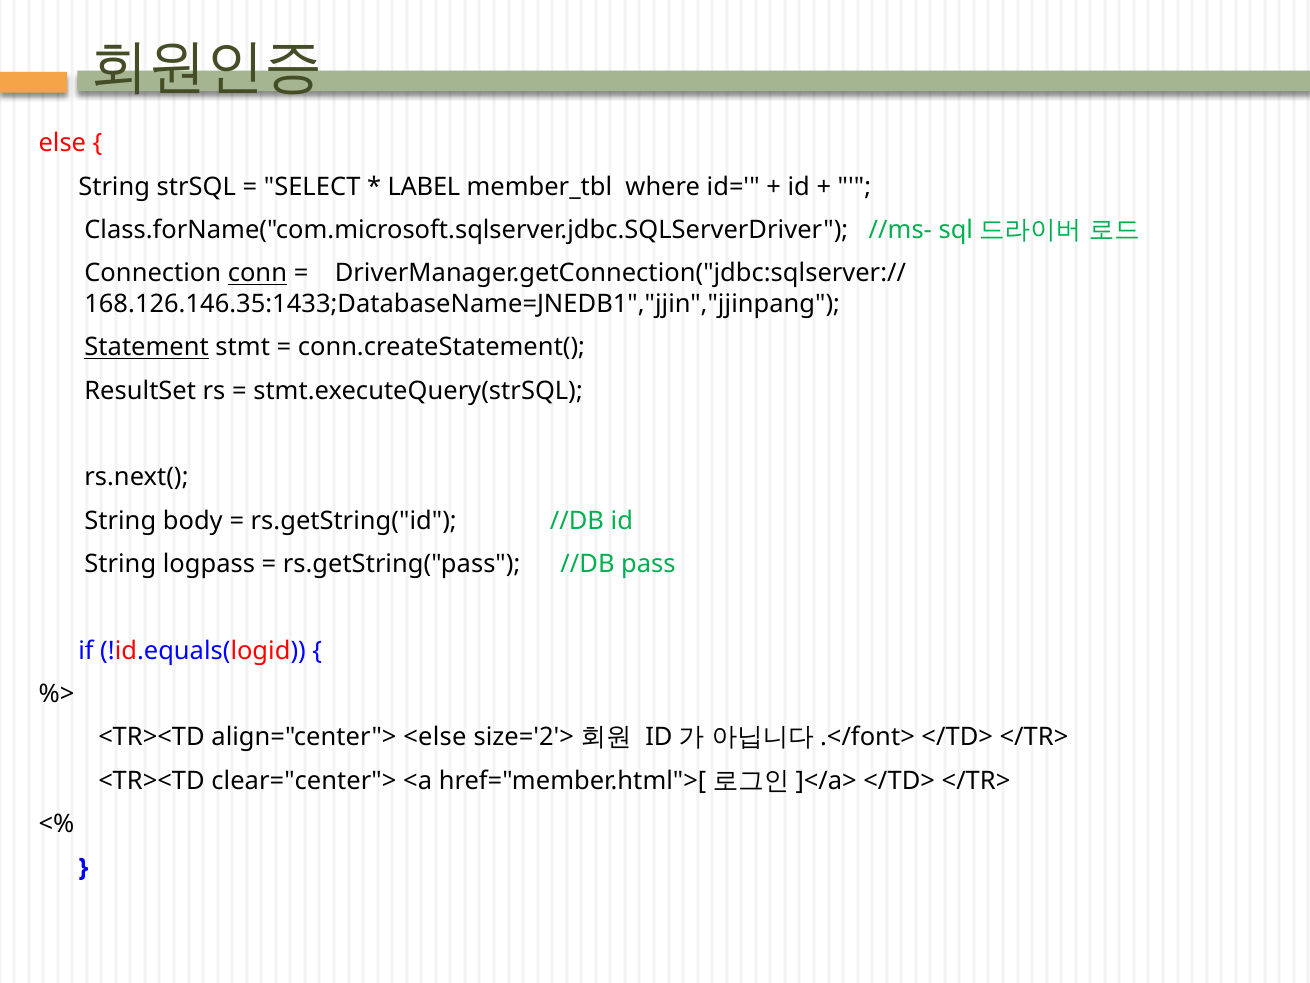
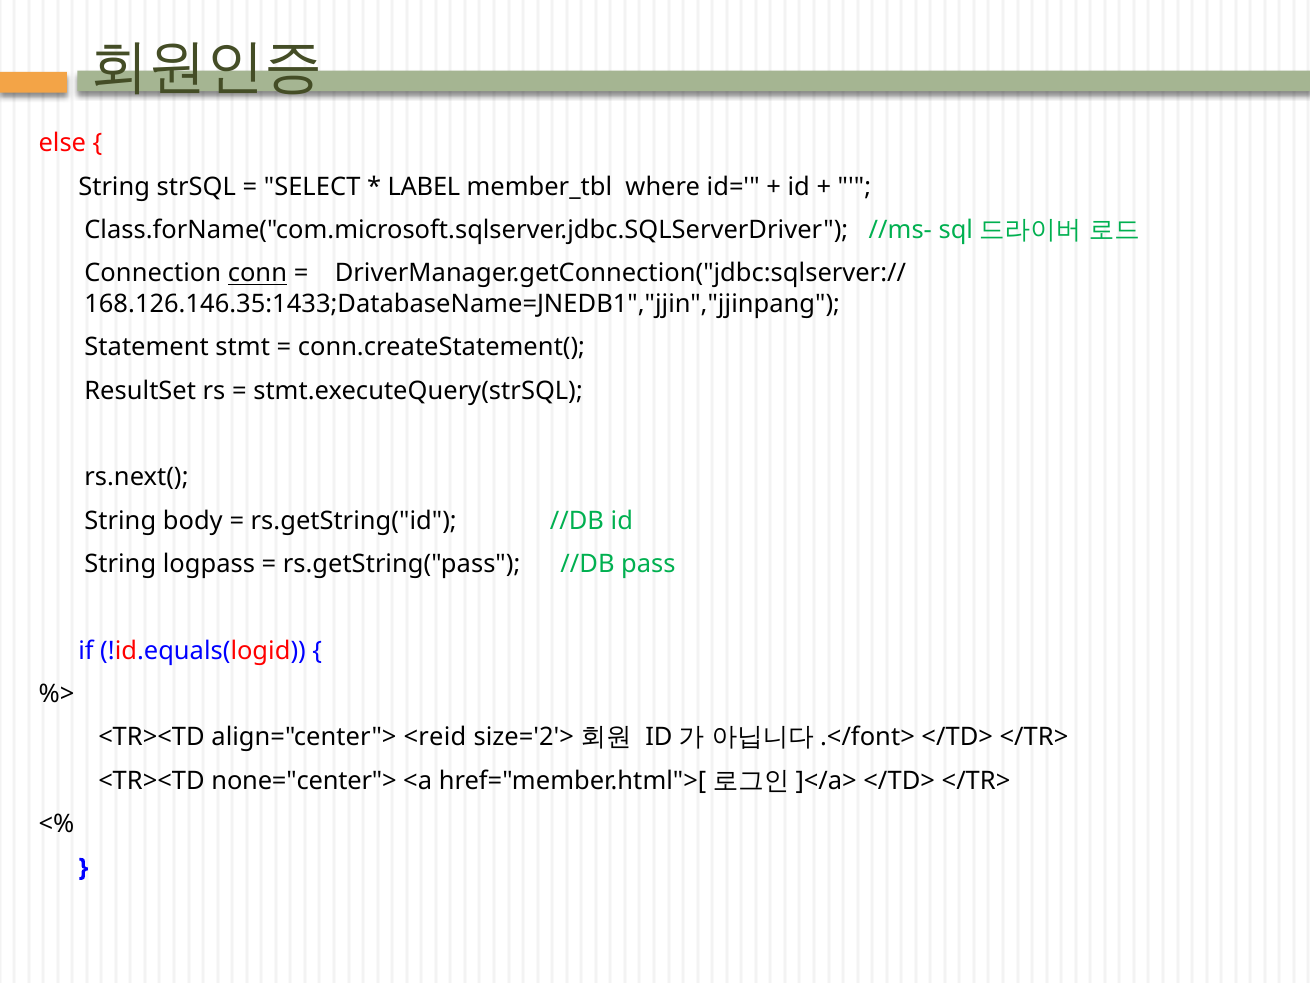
Statement underline: present -> none
<else: <else -> <reid
clear="center">: clear="center"> -> none="center">
